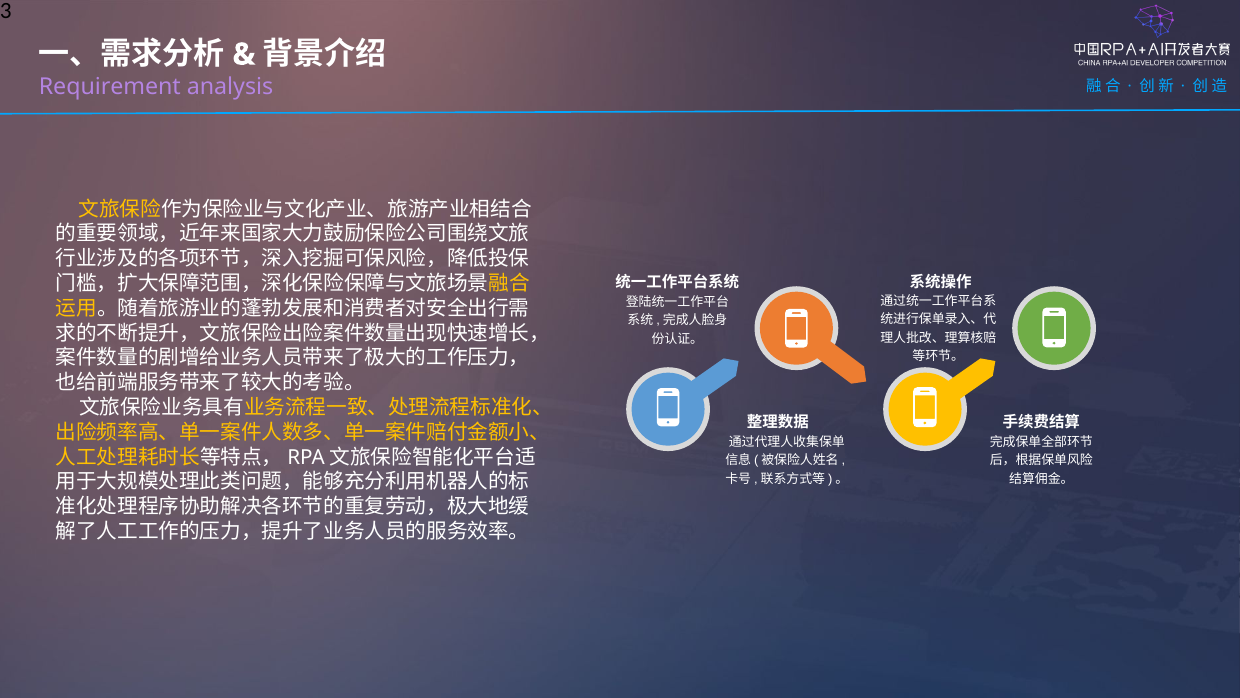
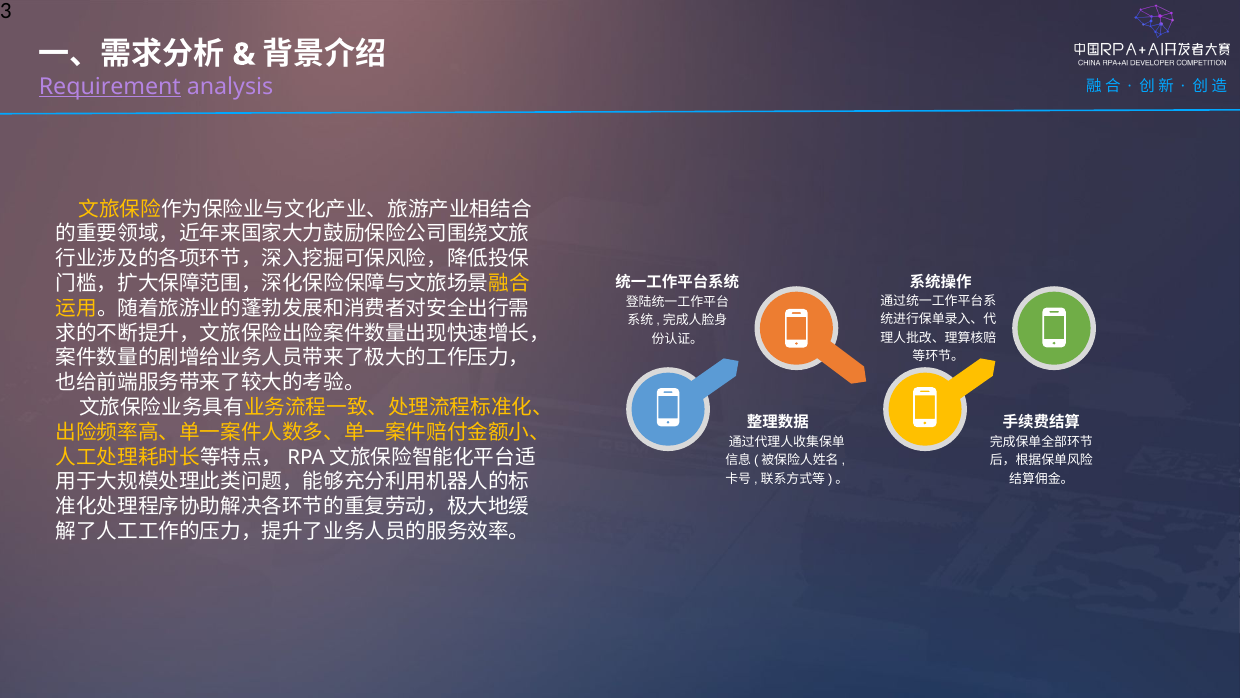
Requirement underline: none -> present
